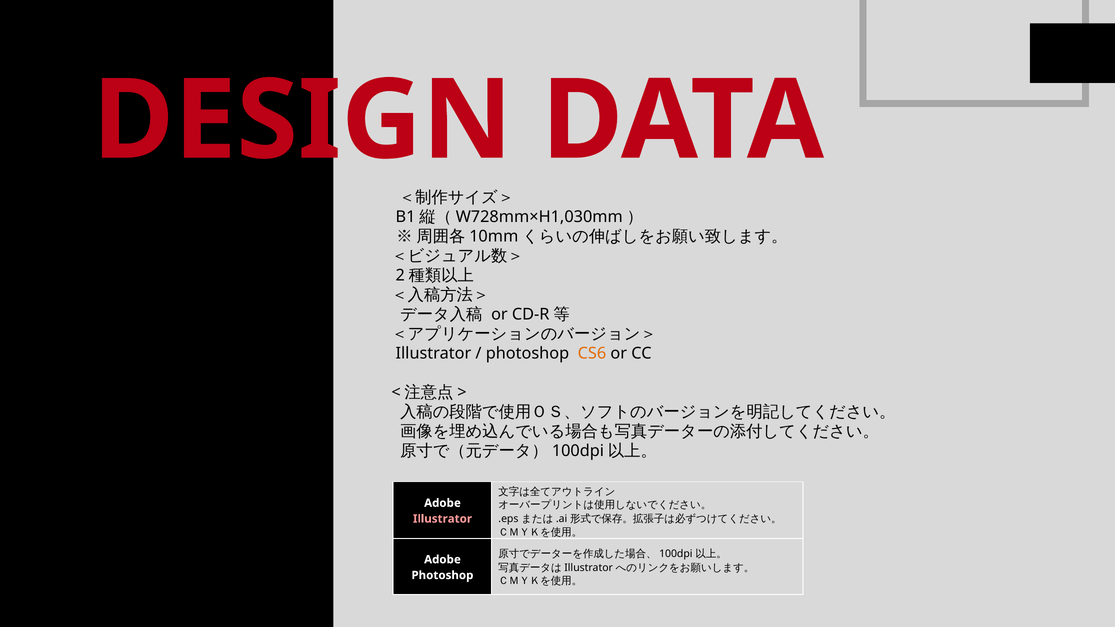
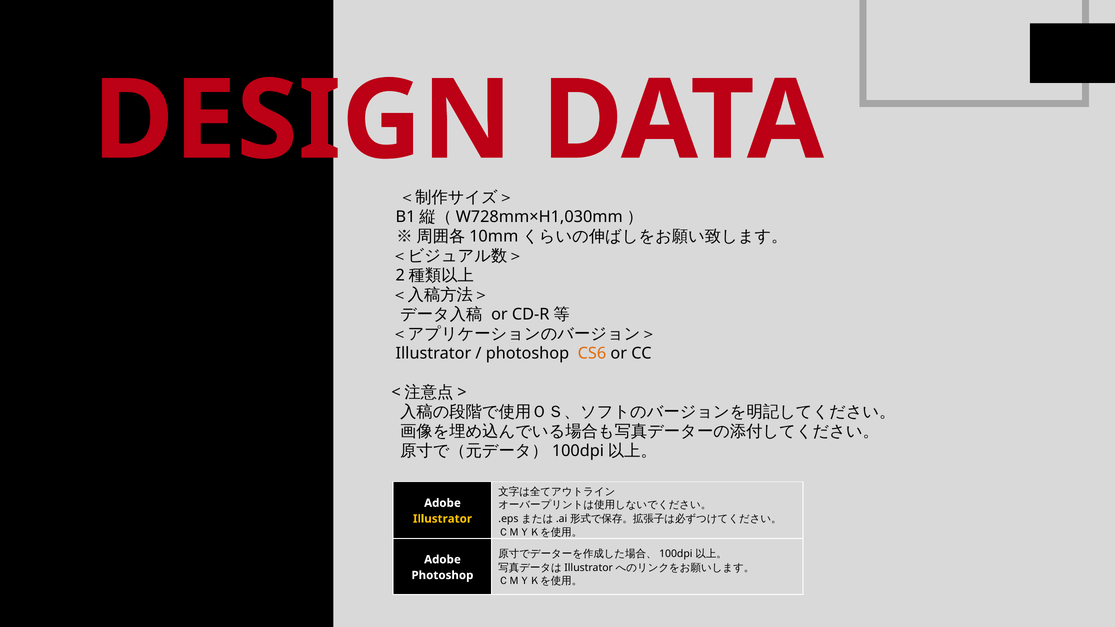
Illustrator at (442, 519) colour: pink -> yellow
